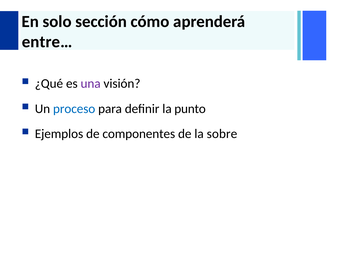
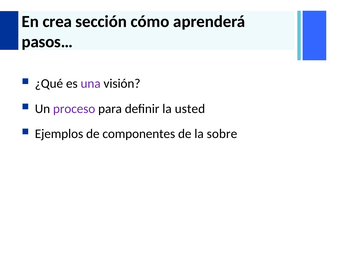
solo: solo -> crea
entre…: entre… -> pasos…
proceso colour: blue -> purple
punto: punto -> usted
